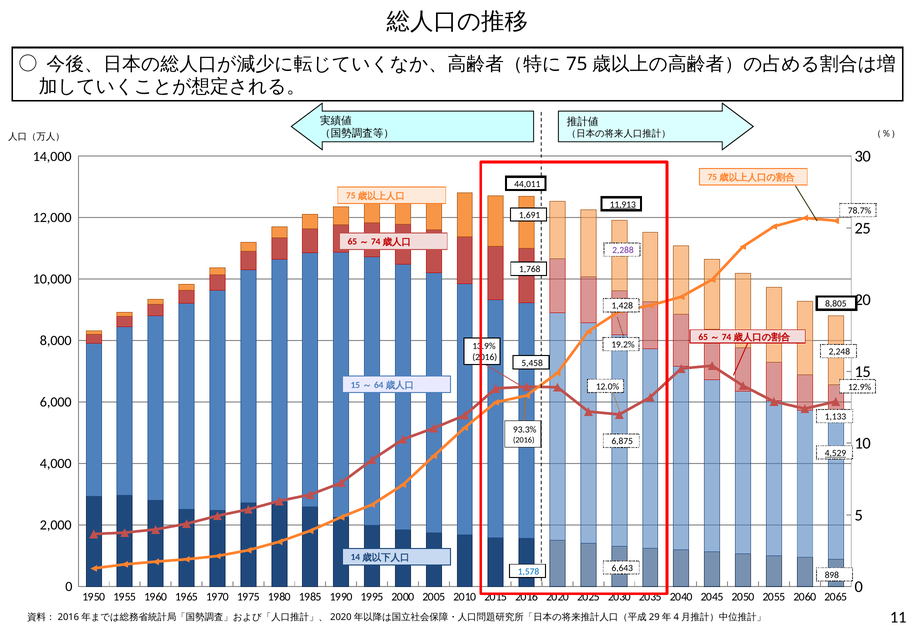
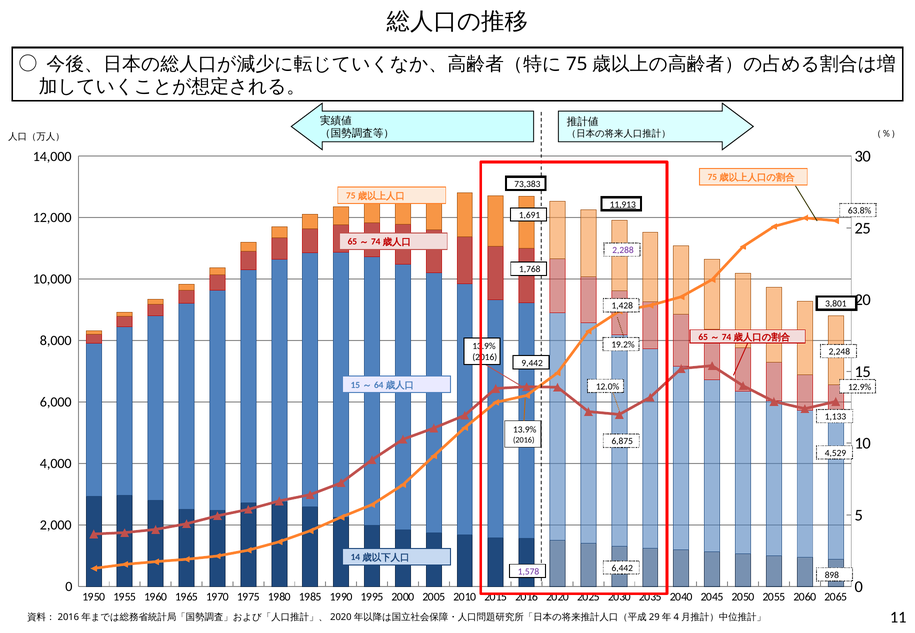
44,011: 44,011 -> 73,383
78.7%: 78.7% -> 63.8%
8,805: 8,805 -> 3,801
5,458: 5,458 -> 9,442
93.3% at (525, 430): 93.3% -> 13.9%
4,529 underline: present -> none
6,643: 6,643 -> 6,442
1,578 colour: blue -> purple
